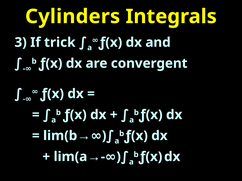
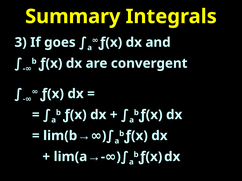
Cylinders: Cylinders -> Summary
trick: trick -> goes
